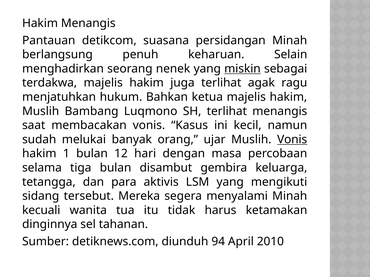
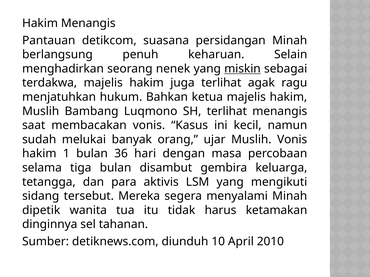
Vonis at (292, 140) underline: present -> none
12: 12 -> 36
kecuali: kecuali -> dipetik
94: 94 -> 10
